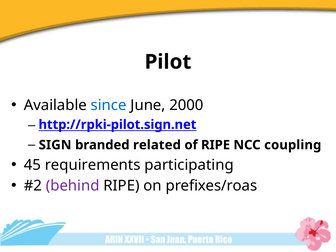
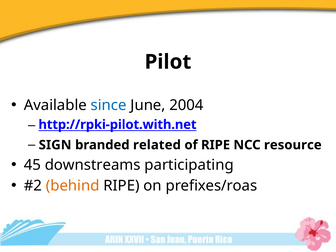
2000: 2000 -> 2004
http://rpki-pilot.sign.net: http://rpki-pilot.sign.net -> http://rpki-pilot.with.net
coupling: coupling -> resource
requirements: requirements -> downstreams
behind colour: purple -> orange
